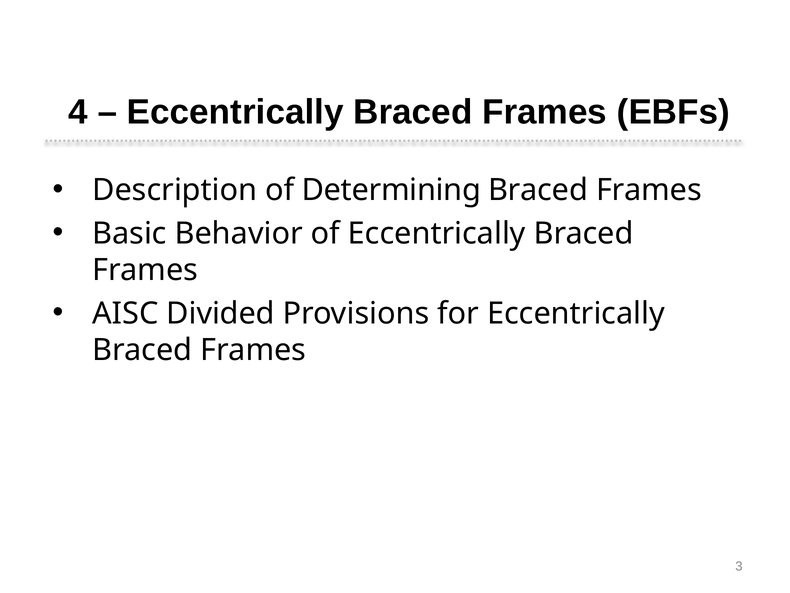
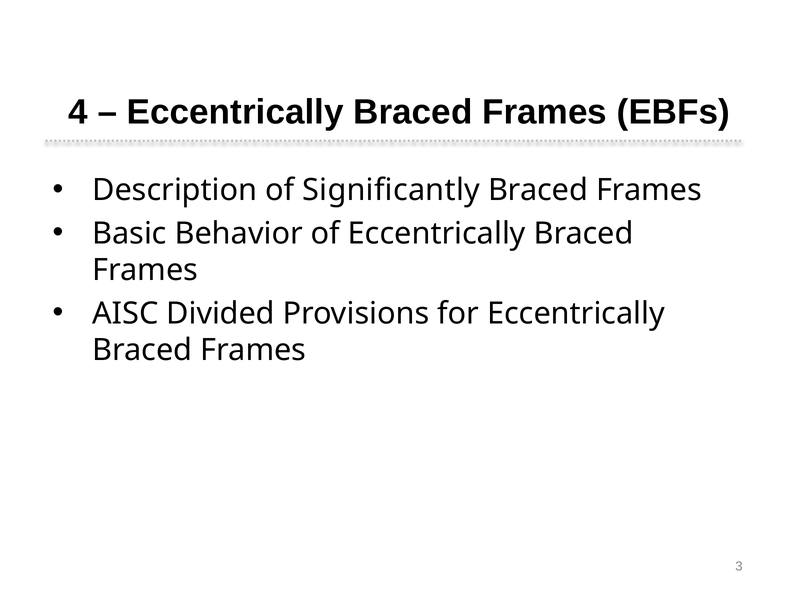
Determining: Determining -> Significantly
